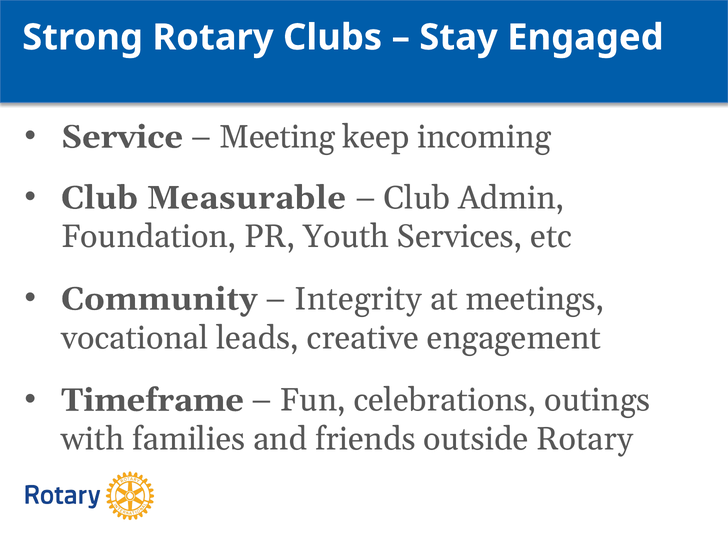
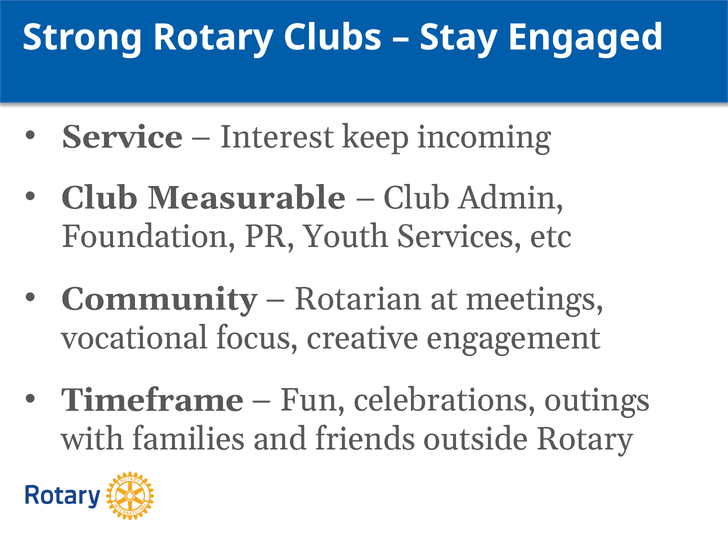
Meeting: Meeting -> Interest
Integrity: Integrity -> Rotarian
leads: leads -> focus
